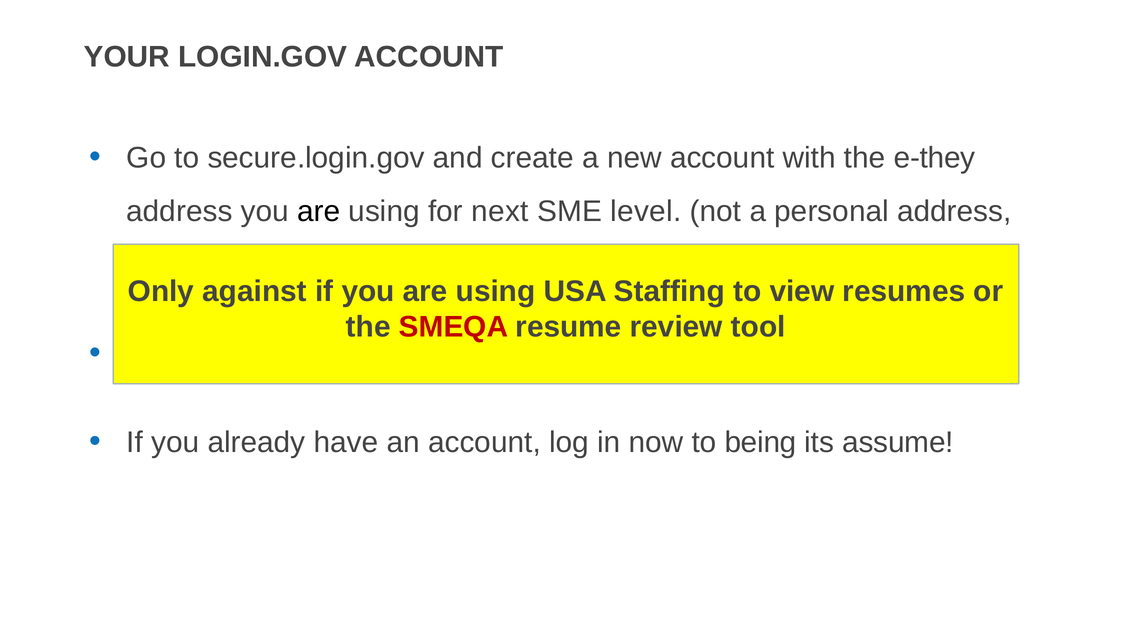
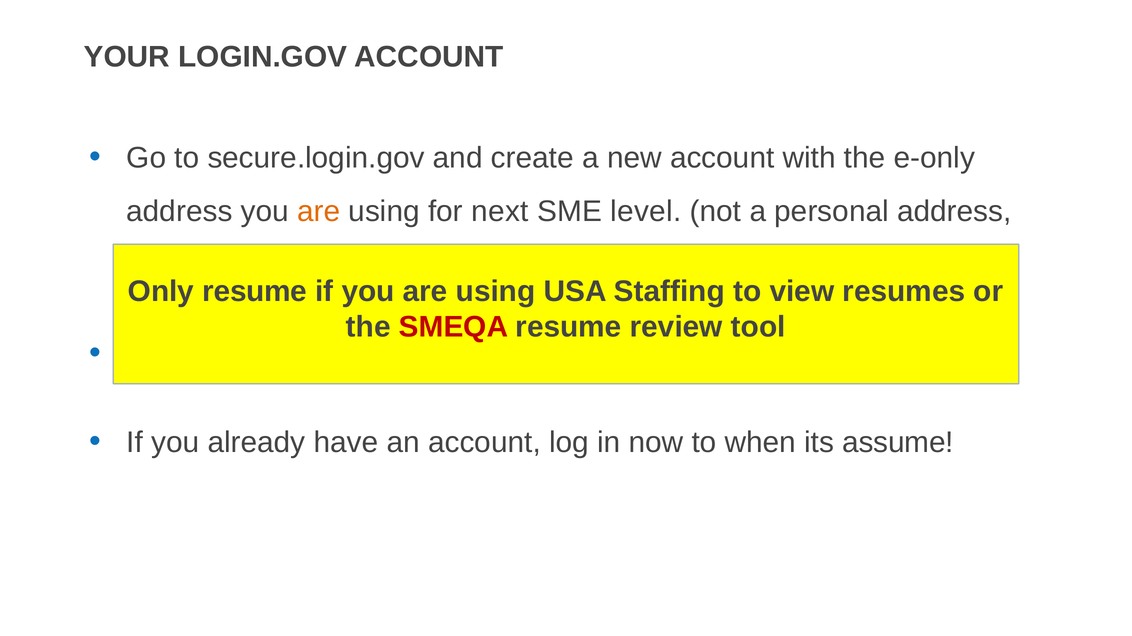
e-they: e-they -> e-only
are at (319, 212) colour: black -> orange
Only against: against -> resume
being: being -> when
